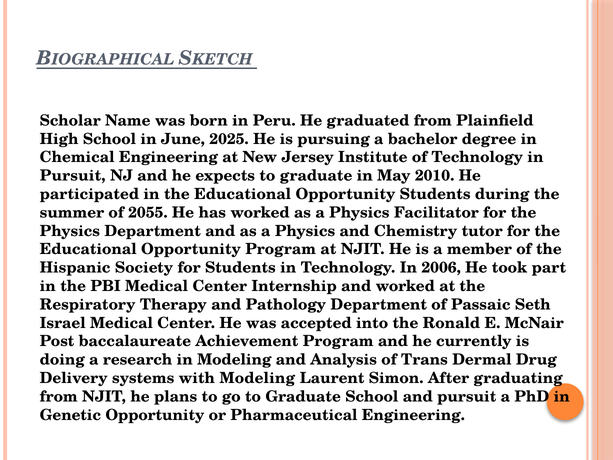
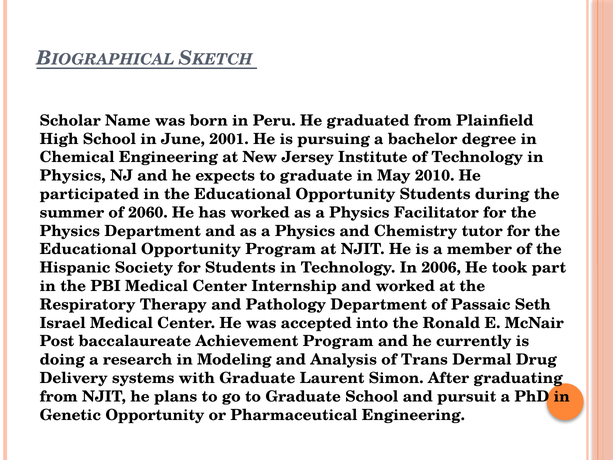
2025: 2025 -> 2001
Pursuit at (73, 176): Pursuit -> Physics
2055: 2055 -> 2060
with Modeling: Modeling -> Graduate
